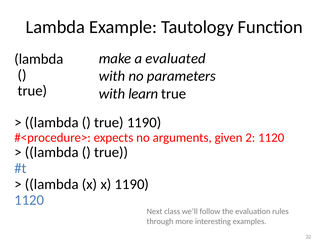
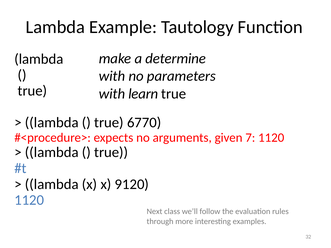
evaluated: evaluated -> determine
true 1190: 1190 -> 6770
2: 2 -> 7
x 1190: 1190 -> 9120
